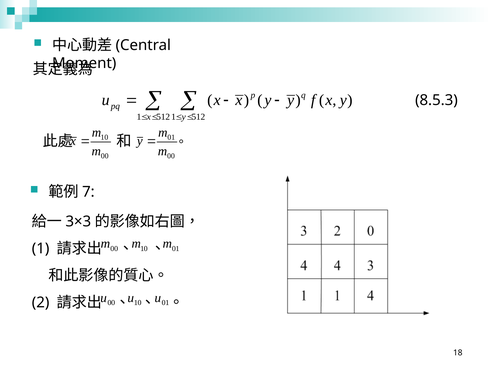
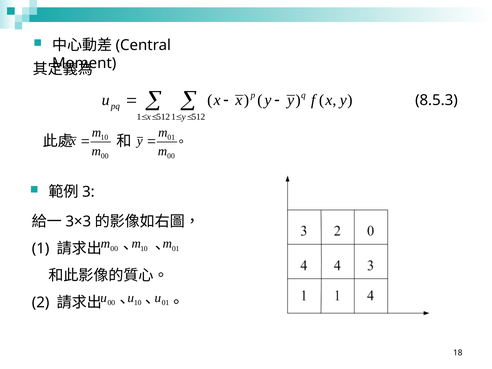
7: 7 -> 3
